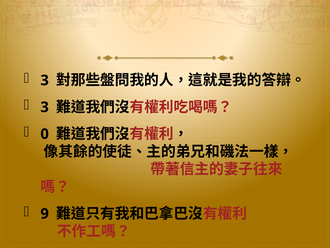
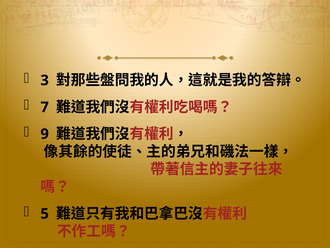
3 at (45, 107): 3 -> 7
0: 0 -> 9
9: 9 -> 5
